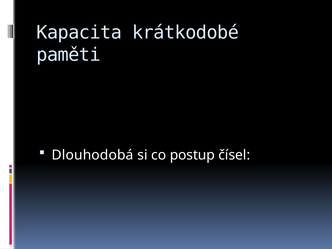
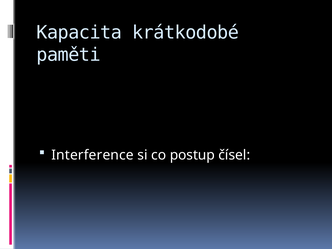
Dlouhodobá: Dlouhodobá -> Interference
